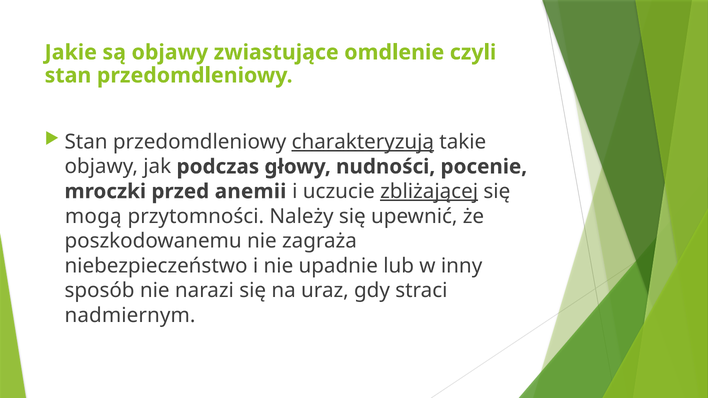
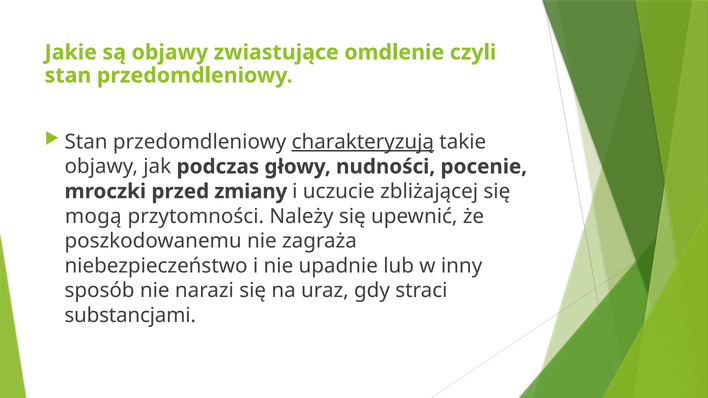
anemii: anemii -> zmiany
zbliżającej underline: present -> none
nadmiernym: nadmiernym -> substancjami
